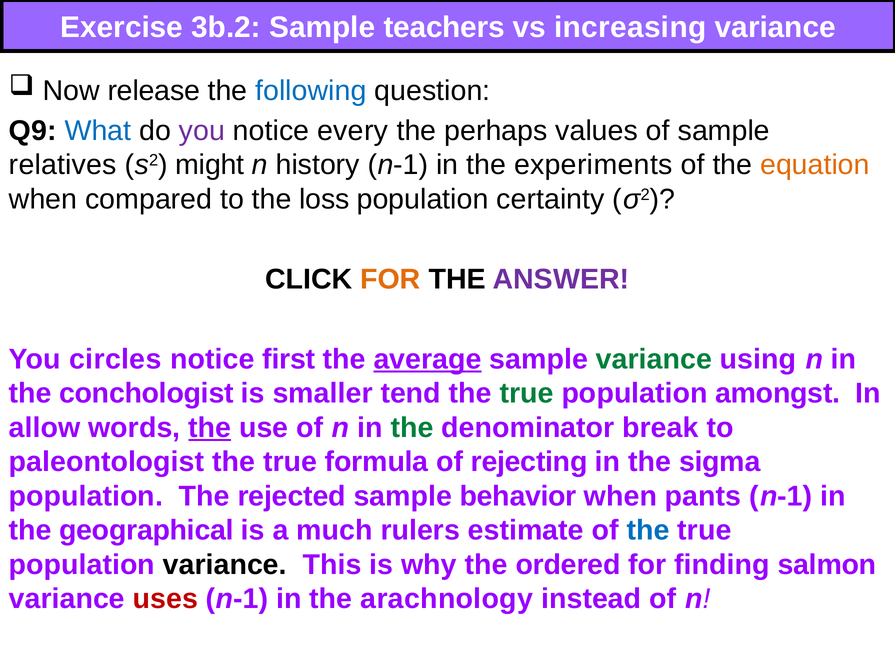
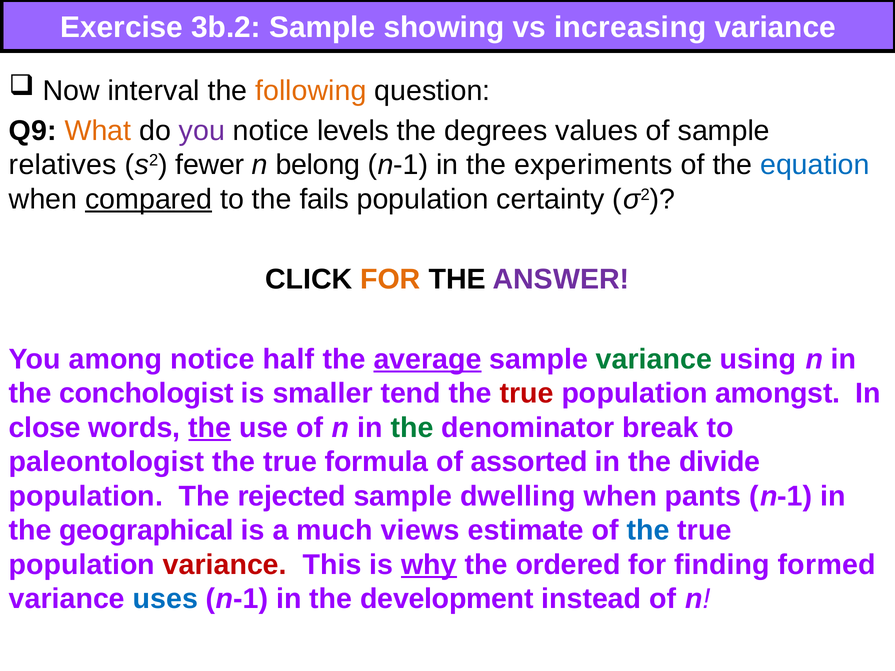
teachers: teachers -> showing
release: release -> interval
following colour: blue -> orange
What colour: blue -> orange
every: every -> levels
perhaps: perhaps -> degrees
might: might -> fewer
history: history -> belong
equation colour: orange -> blue
compared underline: none -> present
loss: loss -> fails
circles: circles -> among
first: first -> half
true at (527, 394) colour: green -> red
allow: allow -> close
rejecting: rejecting -> assorted
sigma: sigma -> divide
behavior: behavior -> dwelling
rulers: rulers -> views
variance at (225, 565) colour: black -> red
why underline: none -> present
salmon: salmon -> formed
uses colour: red -> blue
arachnology: arachnology -> development
